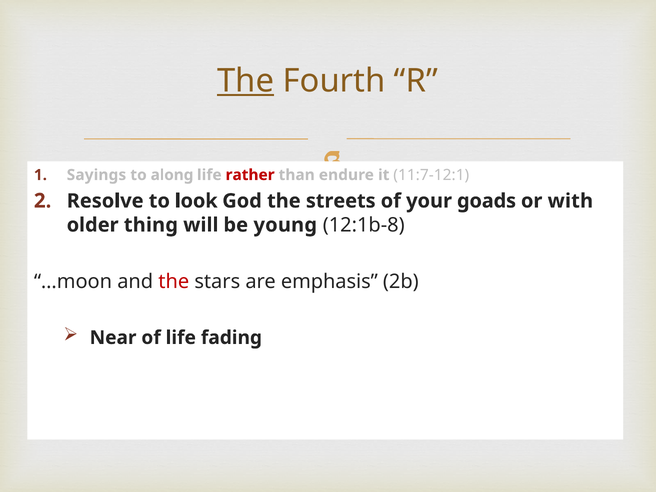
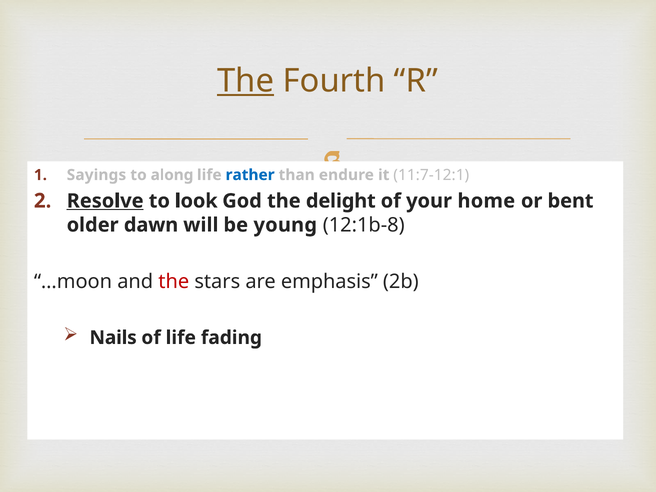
rather colour: red -> blue
Resolve underline: none -> present
streets: streets -> delight
goads: goads -> home
with: with -> bent
thing: thing -> dawn
Near: Near -> Nails
